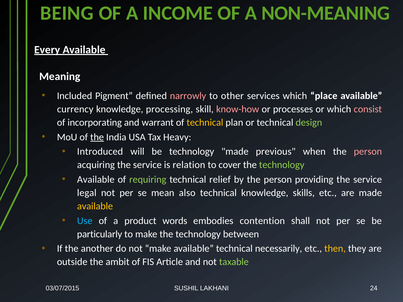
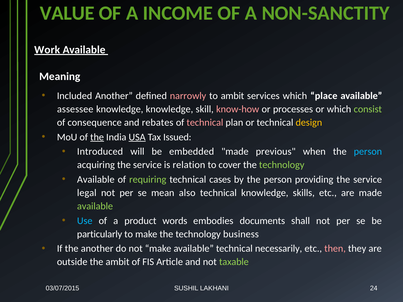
BEING: BEING -> VALUE
NON-MEANING: NON-MEANING -> NON-SANCTITY
Every: Every -> Work
Included Pigment: Pigment -> Another
to other: other -> ambit
currency: currency -> assessee
knowledge processing: processing -> knowledge
consist colour: pink -> light green
incorporating: incorporating -> consequence
warrant: warrant -> rebates
technical at (205, 123) colour: yellow -> pink
design colour: light green -> yellow
USA underline: none -> present
Heavy: Heavy -> Issued
be technology: technology -> embedded
person at (368, 152) colour: pink -> light blue
relief: relief -> cases
available at (95, 206) colour: yellow -> light green
contention: contention -> documents
between: between -> business
then colour: yellow -> pink
